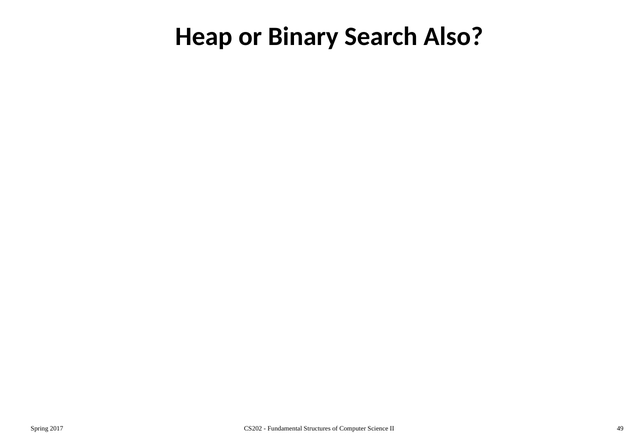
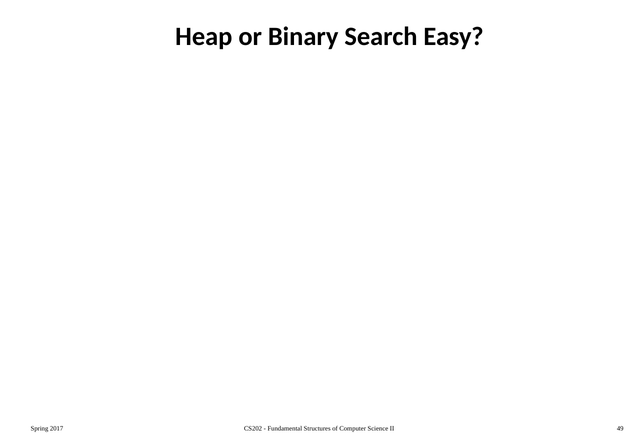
Also: Also -> Easy
